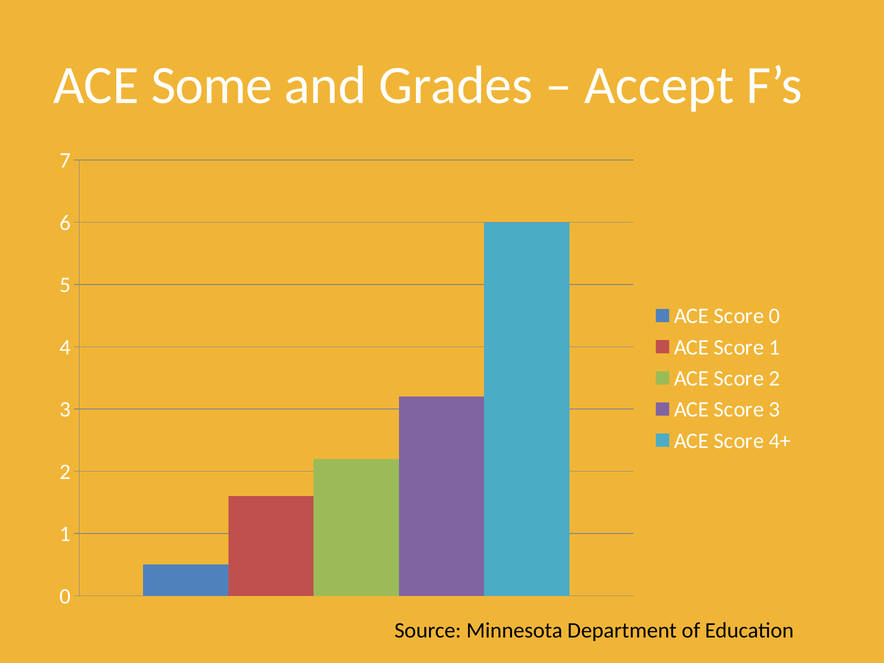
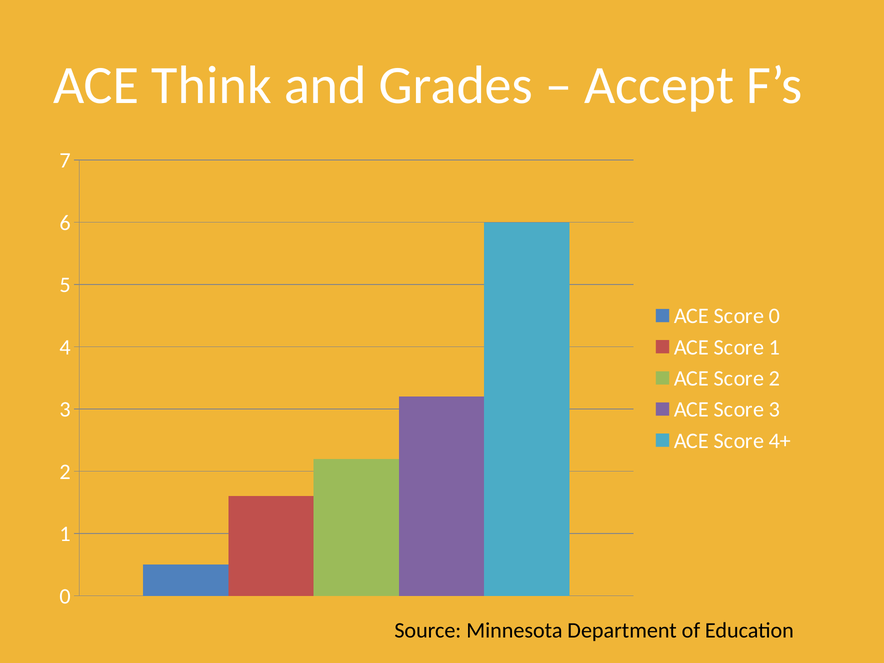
Some: Some -> Think
